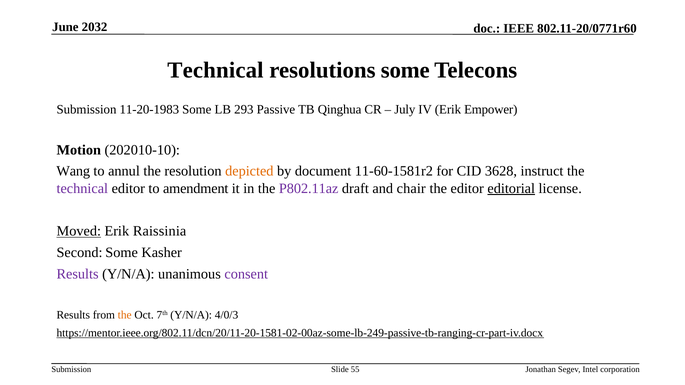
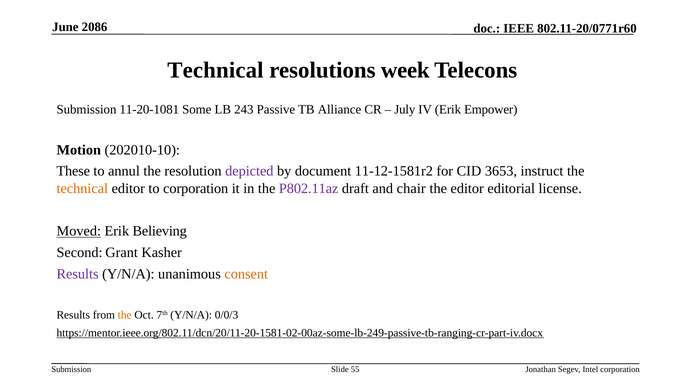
2032: 2032 -> 2086
resolutions some: some -> week
11-20-1983: 11-20-1983 -> 11-20-1081
293: 293 -> 243
Qinghua: Qinghua -> Alliance
Wang: Wang -> These
depicted colour: orange -> purple
11-60-1581r2: 11-60-1581r2 -> 11-12-1581r2
3628: 3628 -> 3653
technical at (82, 188) colour: purple -> orange
to amendment: amendment -> corporation
editorial underline: present -> none
Raissinia: Raissinia -> Believing
Second Some: Some -> Grant
consent colour: purple -> orange
4/0/3: 4/0/3 -> 0/0/3
